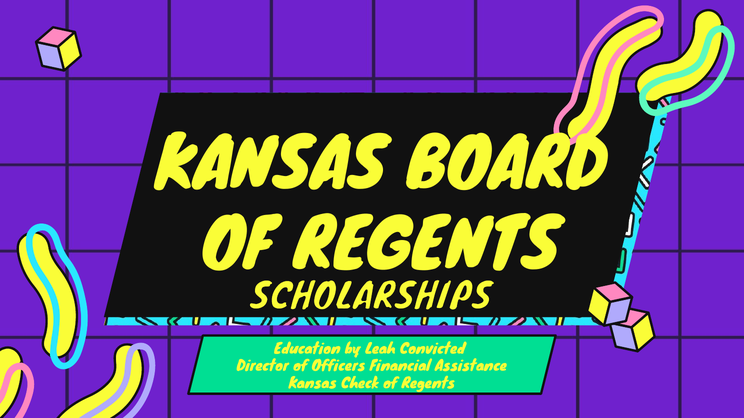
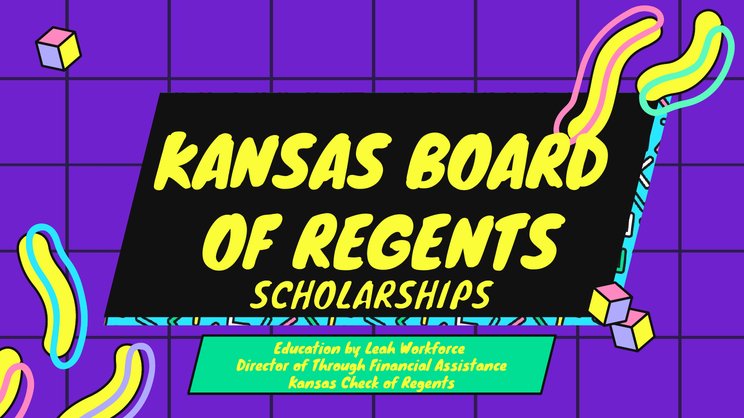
Convicted: Convicted -> Workforce
Officers: Officers -> Through
